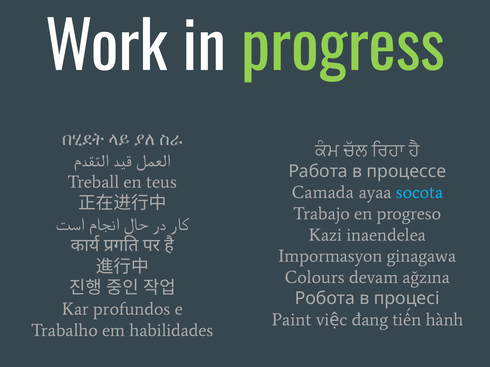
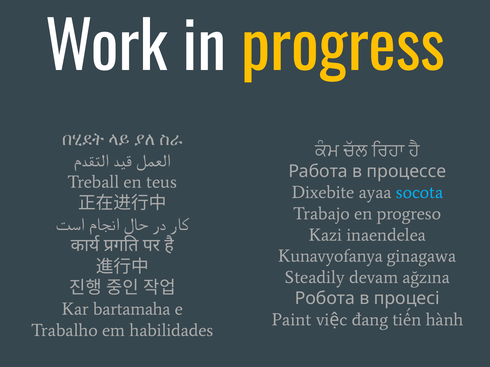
progress colour: light green -> yellow
Camada: Camada -> Dixebite
Impormasyon: Impormasyon -> Kunavyofanya
Colours: Colours -> Steadily
profundos: profundos -> bartamaha
